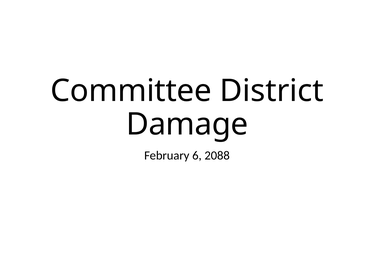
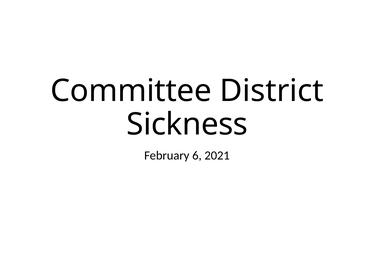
Damage: Damage -> Sickness
2088: 2088 -> 2021
